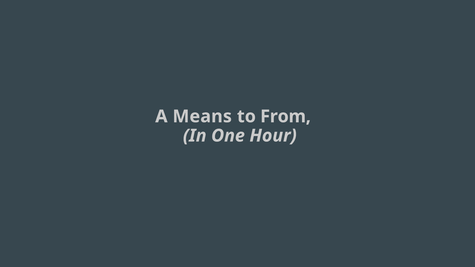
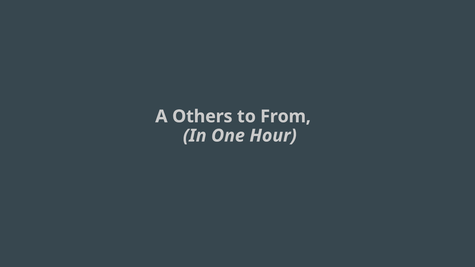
Means: Means -> Others
